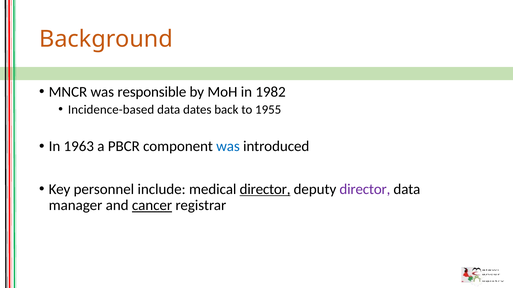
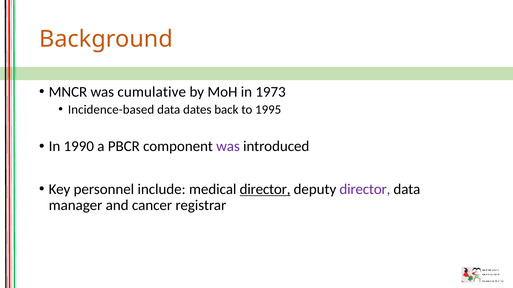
responsible: responsible -> cumulative
1982: 1982 -> 1973
1955: 1955 -> 1995
1963: 1963 -> 1990
was at (228, 147) colour: blue -> purple
cancer underline: present -> none
